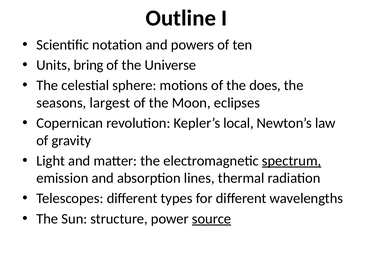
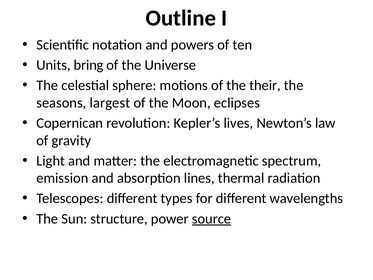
does: does -> their
local: local -> lives
spectrum underline: present -> none
